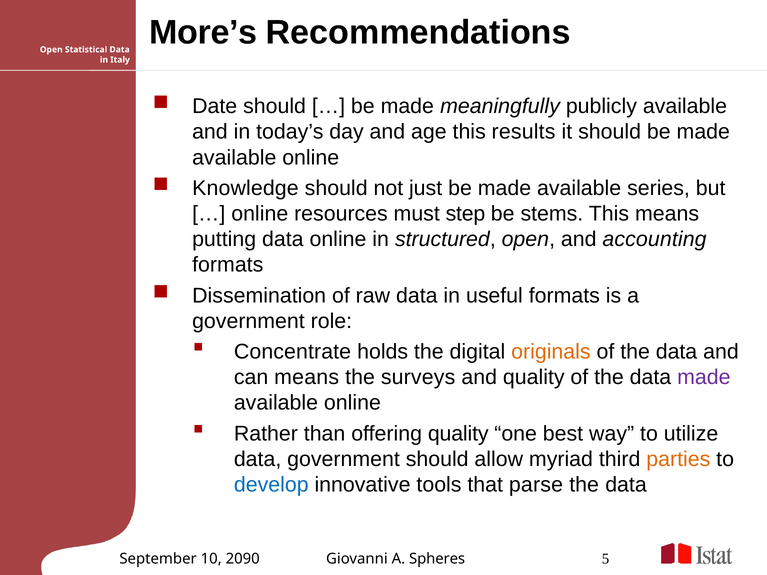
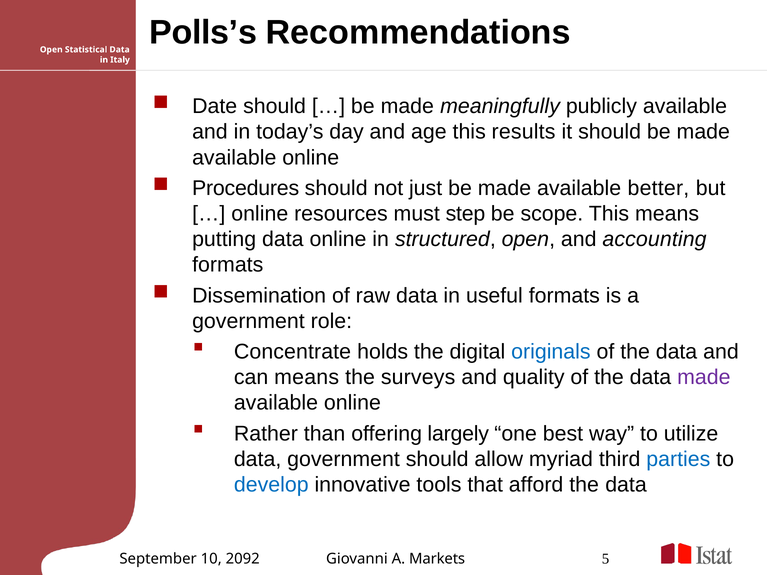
More’s: More’s -> Polls’s
Knowledge: Knowledge -> Procedures
series: series -> better
stems: stems -> scope
originals colour: orange -> blue
offering quality: quality -> largely
parties colour: orange -> blue
parse: parse -> afford
2090: 2090 -> 2092
Spheres: Spheres -> Markets
